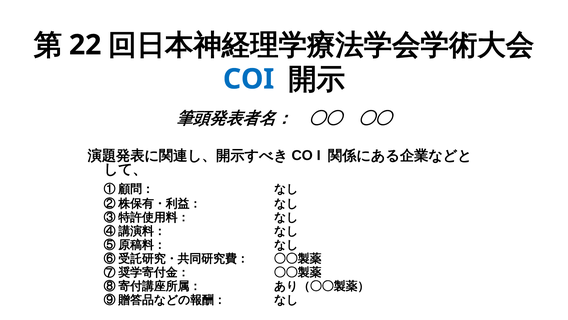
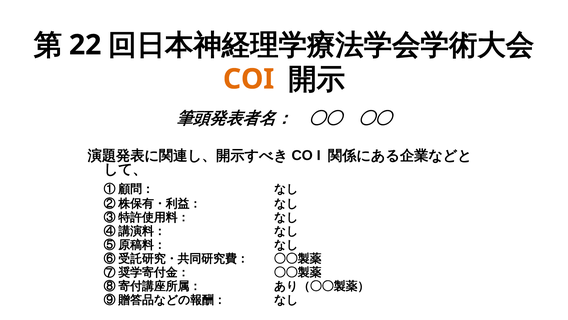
COI colour: blue -> orange
